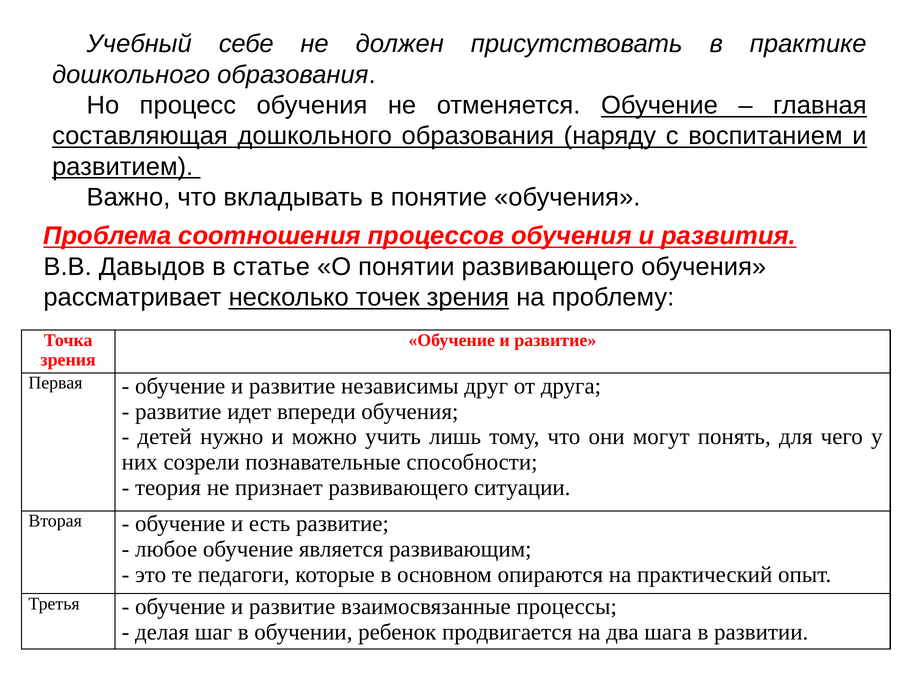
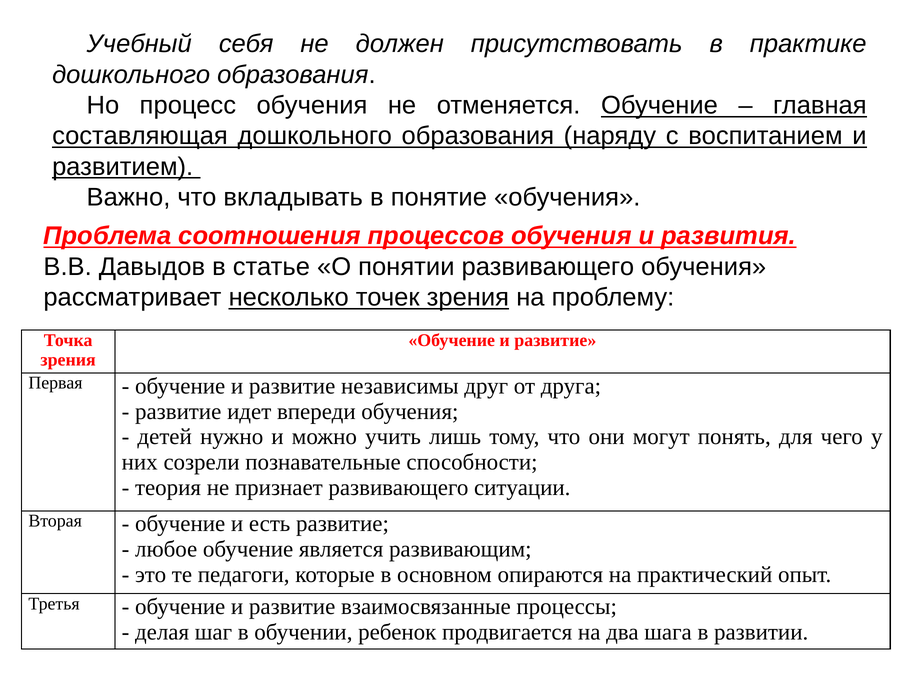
себе: себе -> себя
